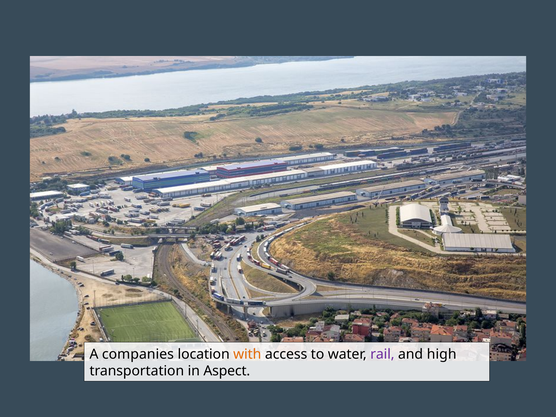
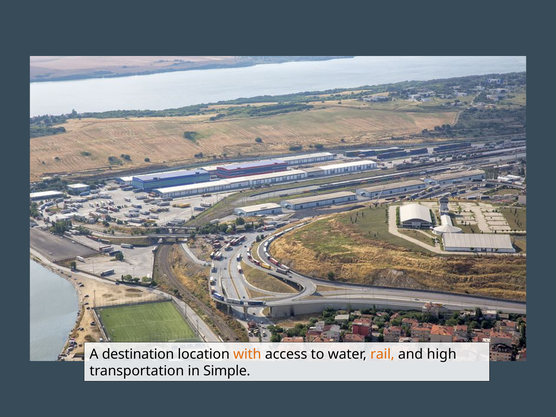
companies: companies -> destination
rail colour: purple -> orange
Aspect: Aspect -> Simple
